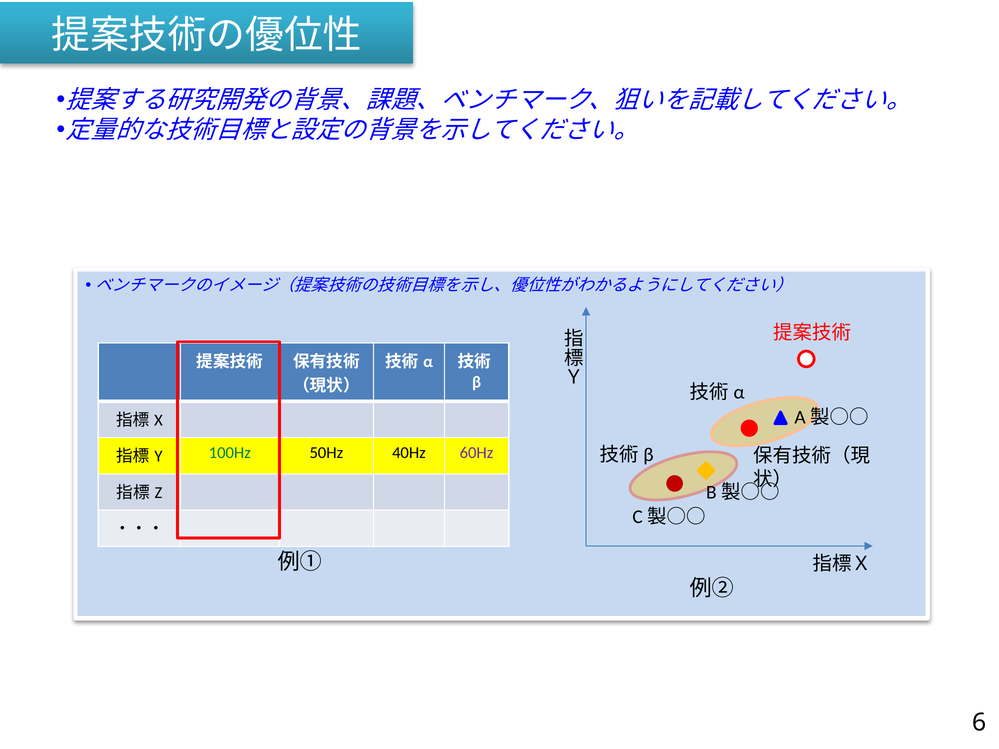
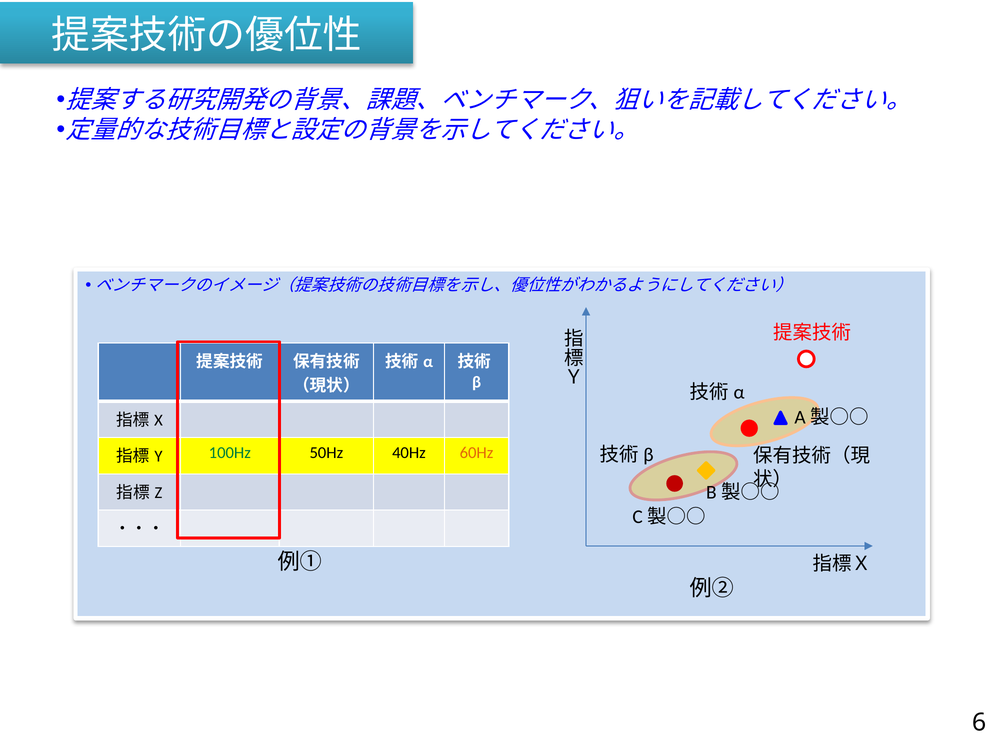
60Hz colour: purple -> orange
